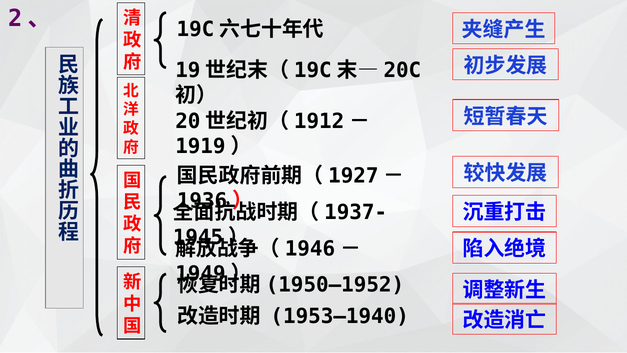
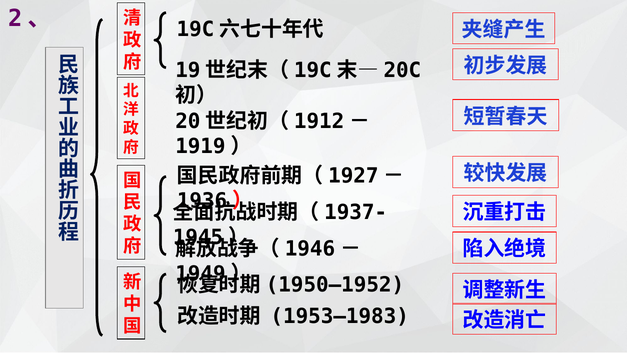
1953—1940: 1953—1940 -> 1953—1983
